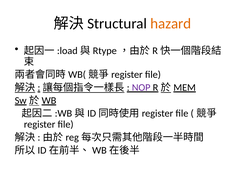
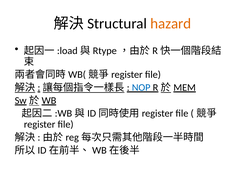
NOP colour: purple -> blue
